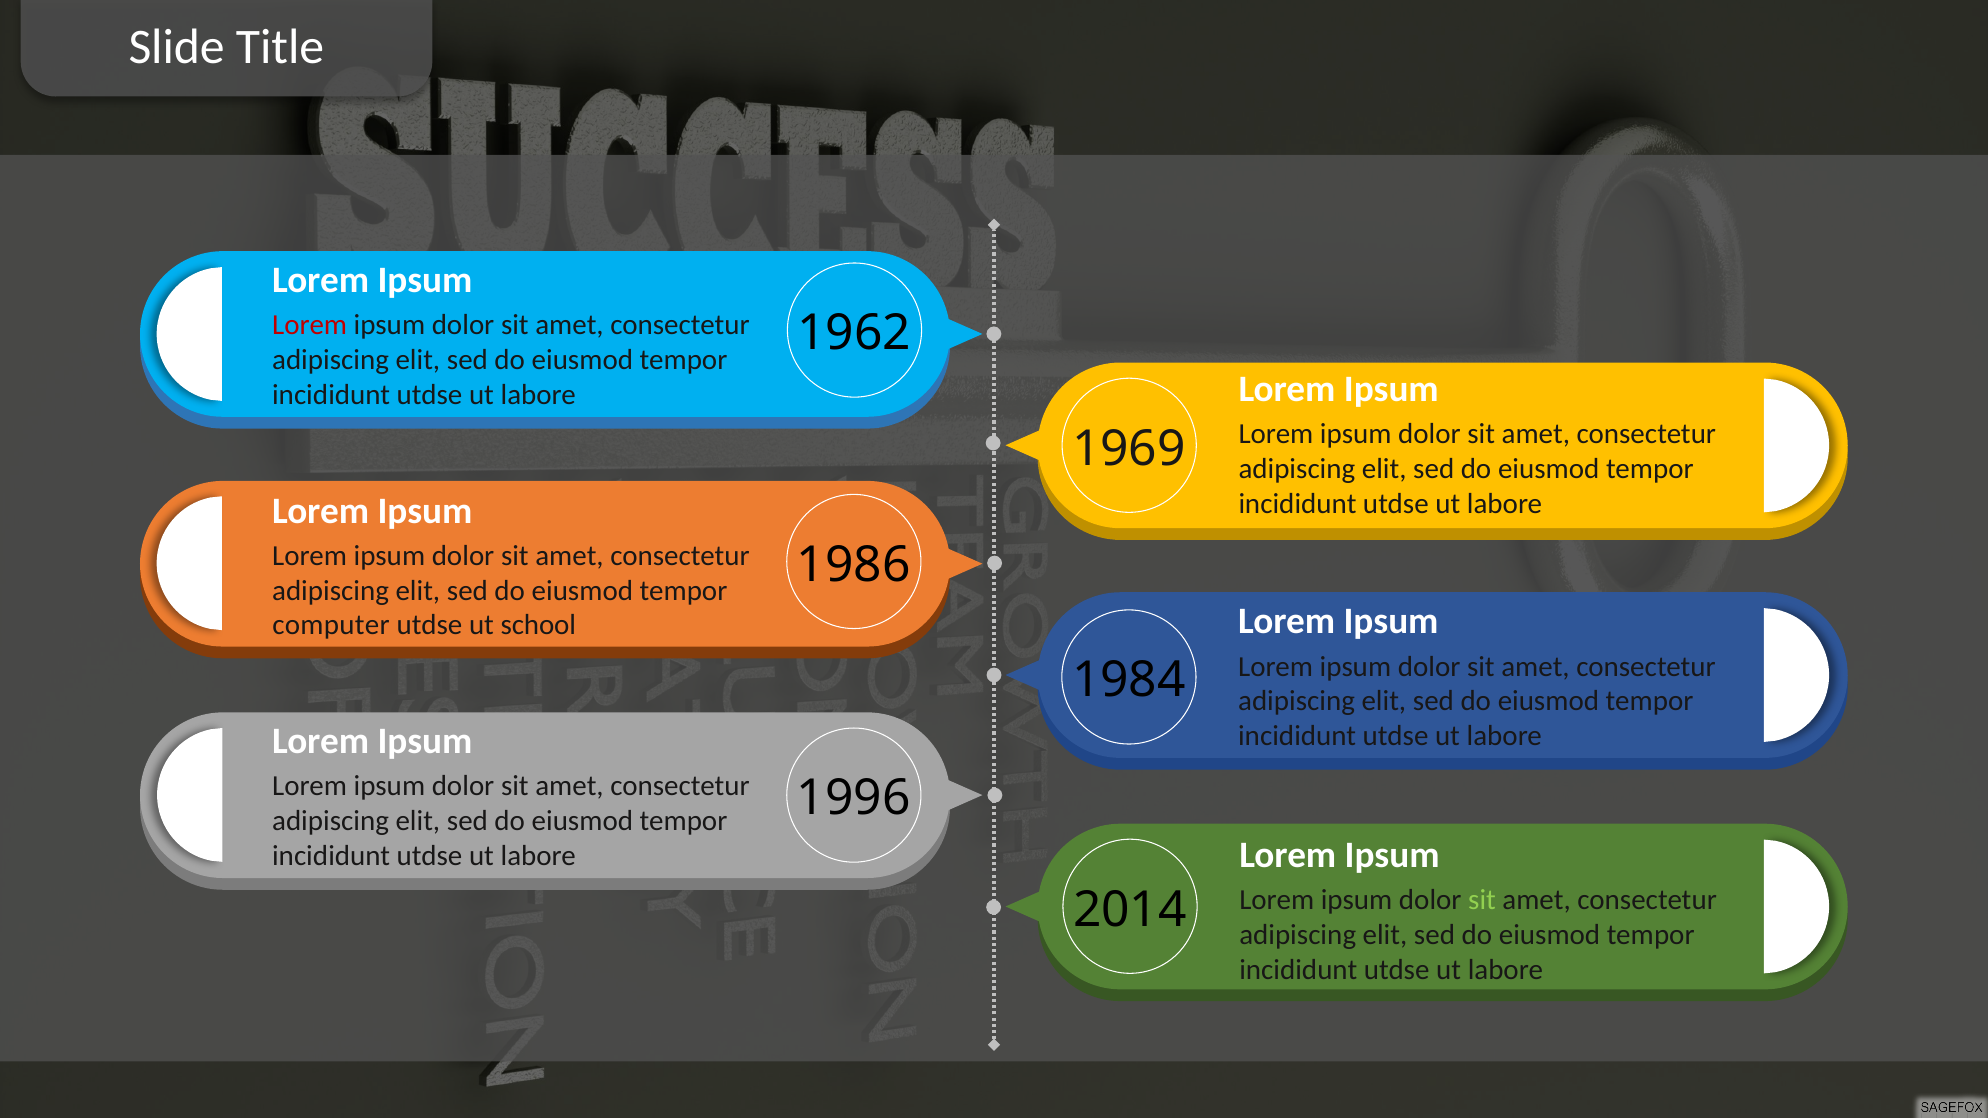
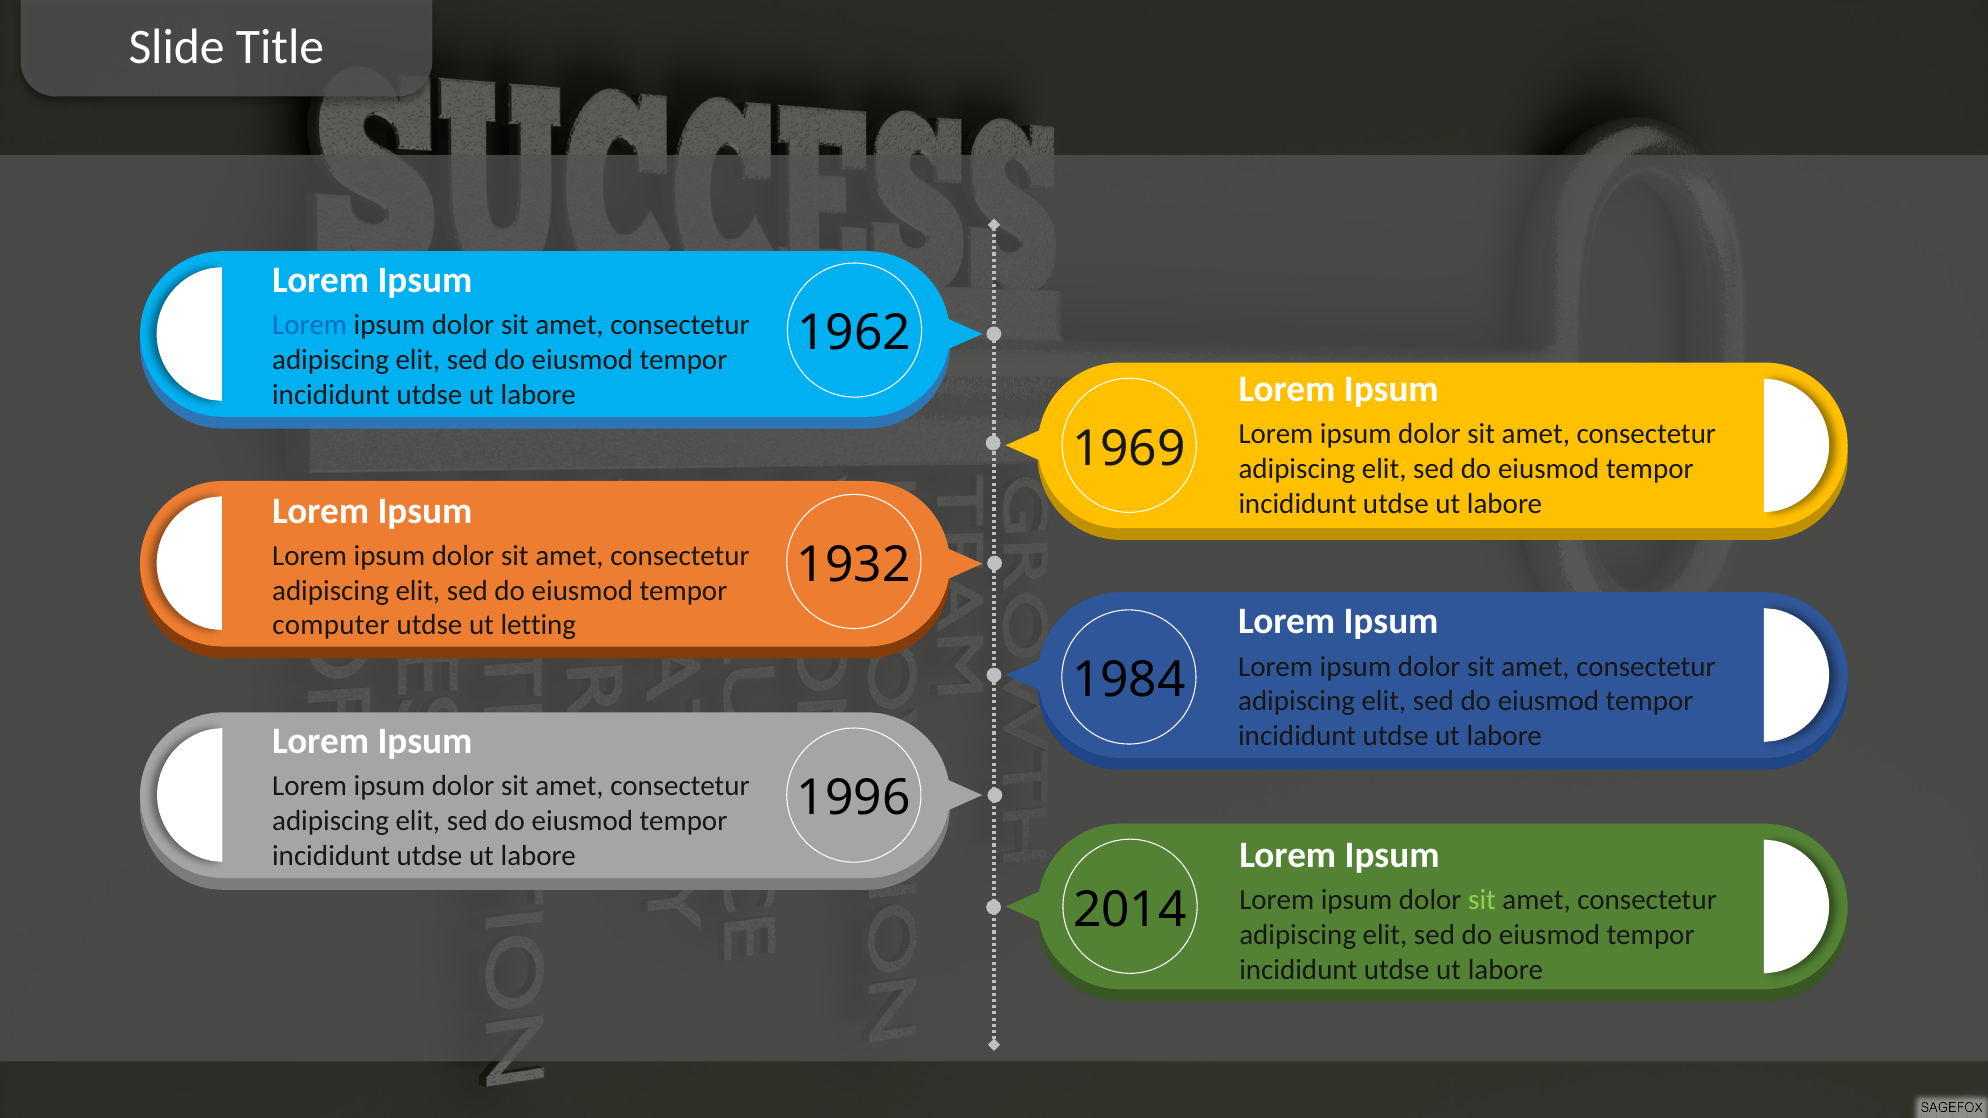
Lorem at (310, 325) colour: red -> blue
1986: 1986 -> 1932
school: school -> letting
